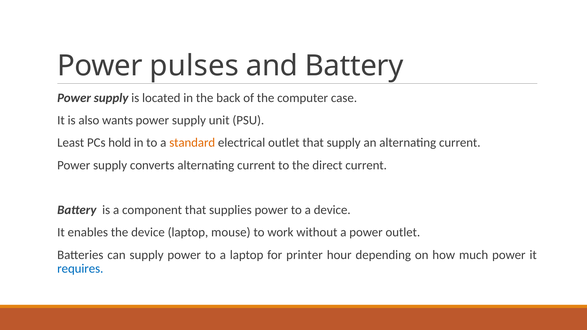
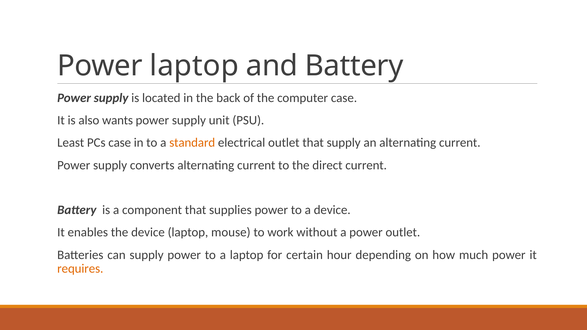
Power pulses: pulses -> laptop
PCs hold: hold -> case
printer: printer -> certain
requires colour: blue -> orange
